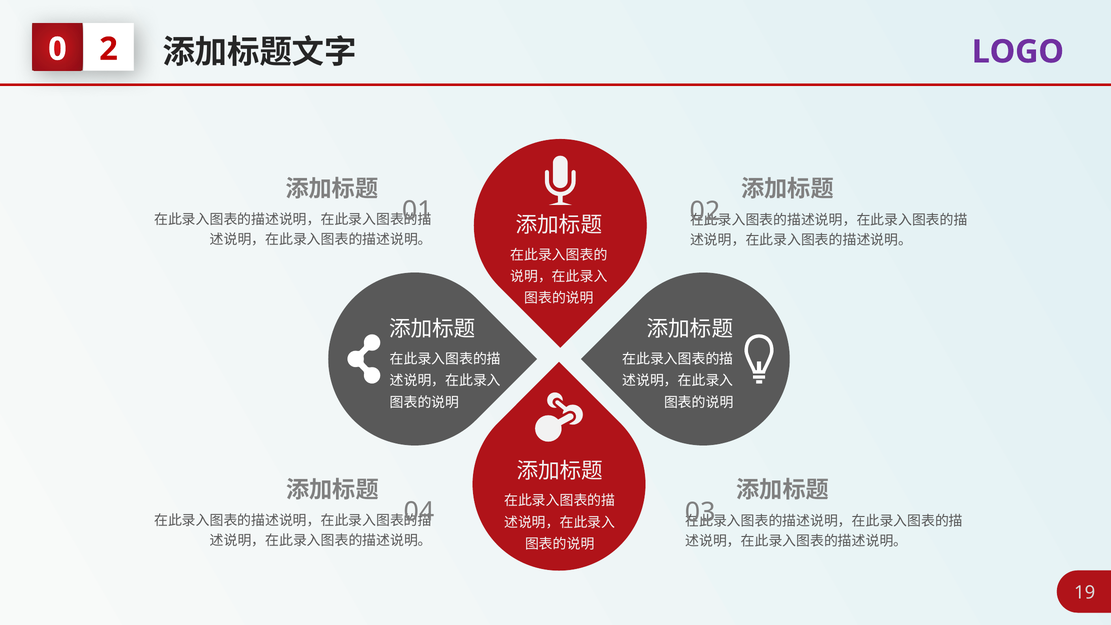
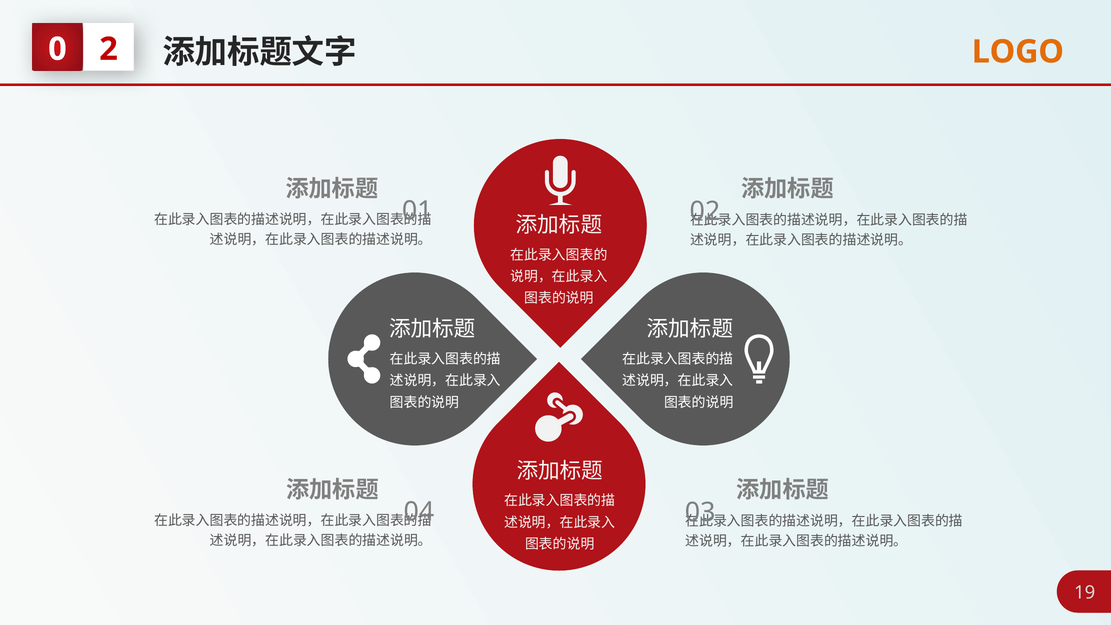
LOGO colour: purple -> orange
